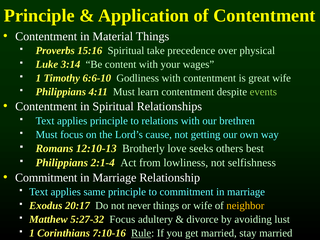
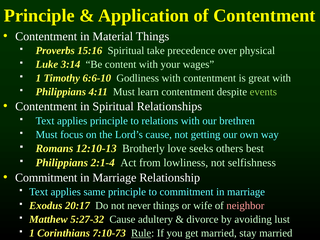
great wife: wife -> with
neighbor colour: yellow -> pink
5:27-32 Focus: Focus -> Cause
7:10-16: 7:10-16 -> 7:10-73
